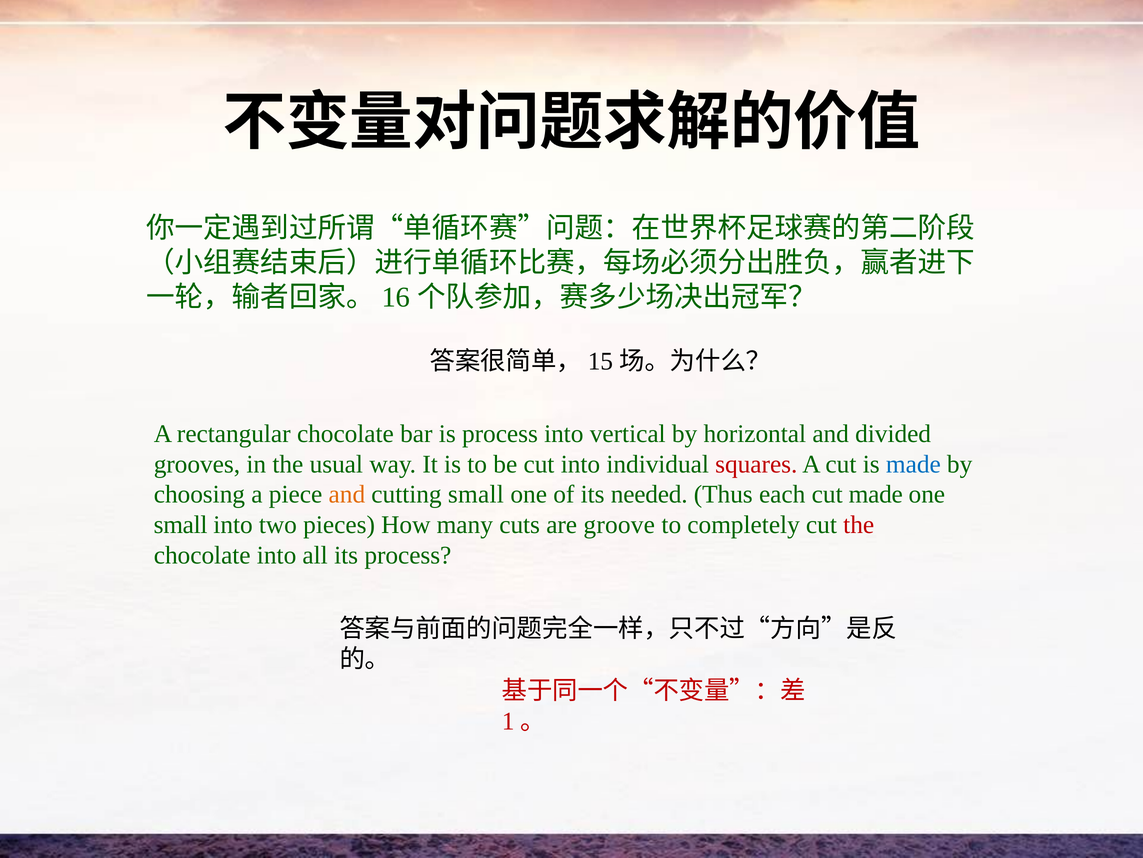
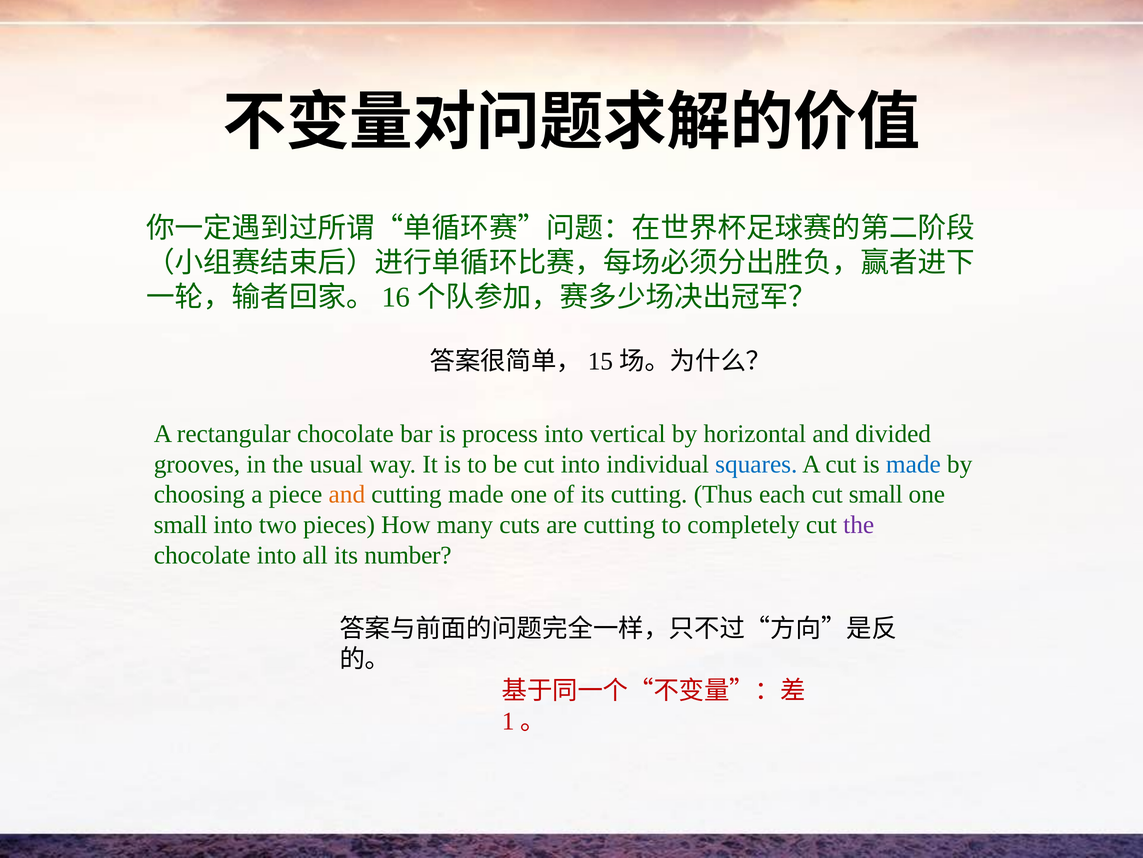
squares colour: red -> blue
cutting small: small -> made
its needed: needed -> cutting
cut made: made -> small
are groove: groove -> cutting
the at (859, 525) colour: red -> purple
its process: process -> number
